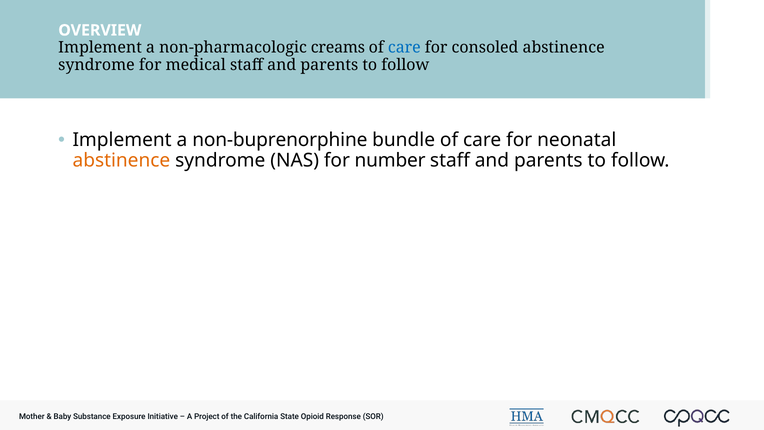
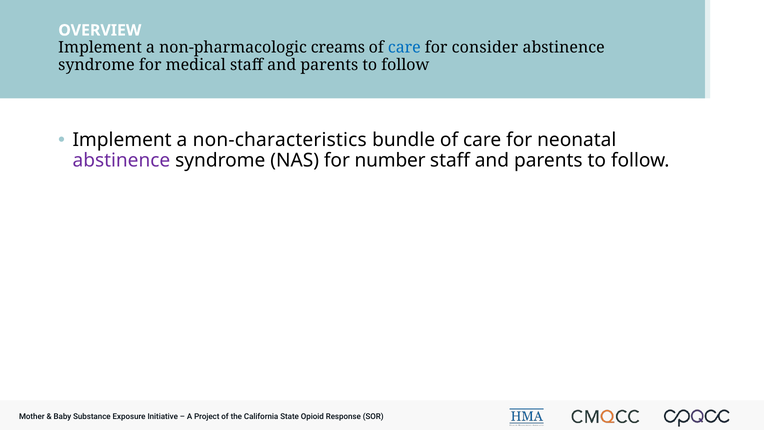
consoled: consoled -> consider
non-buprenorphine: non-buprenorphine -> non-characteristics
abstinence at (121, 161) colour: orange -> purple
